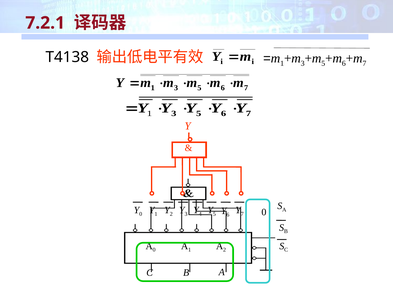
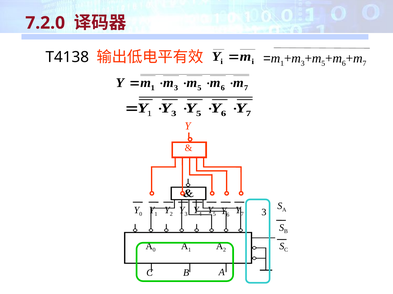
7.2.1: 7.2.1 -> 7.2.0
0 at (264, 213): 0 -> 3
